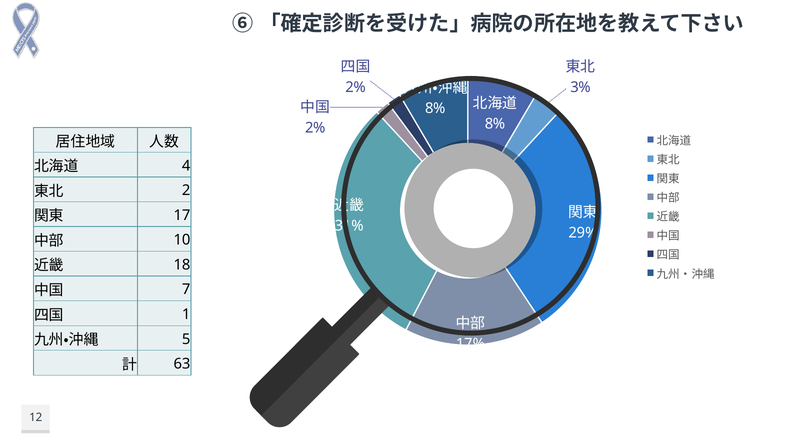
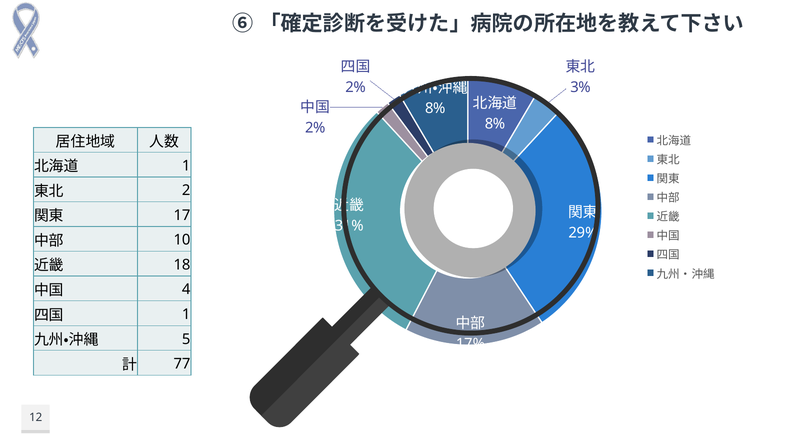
4 at (186, 166): 4 -> 1
7: 7 -> 4
63: 63 -> 77
